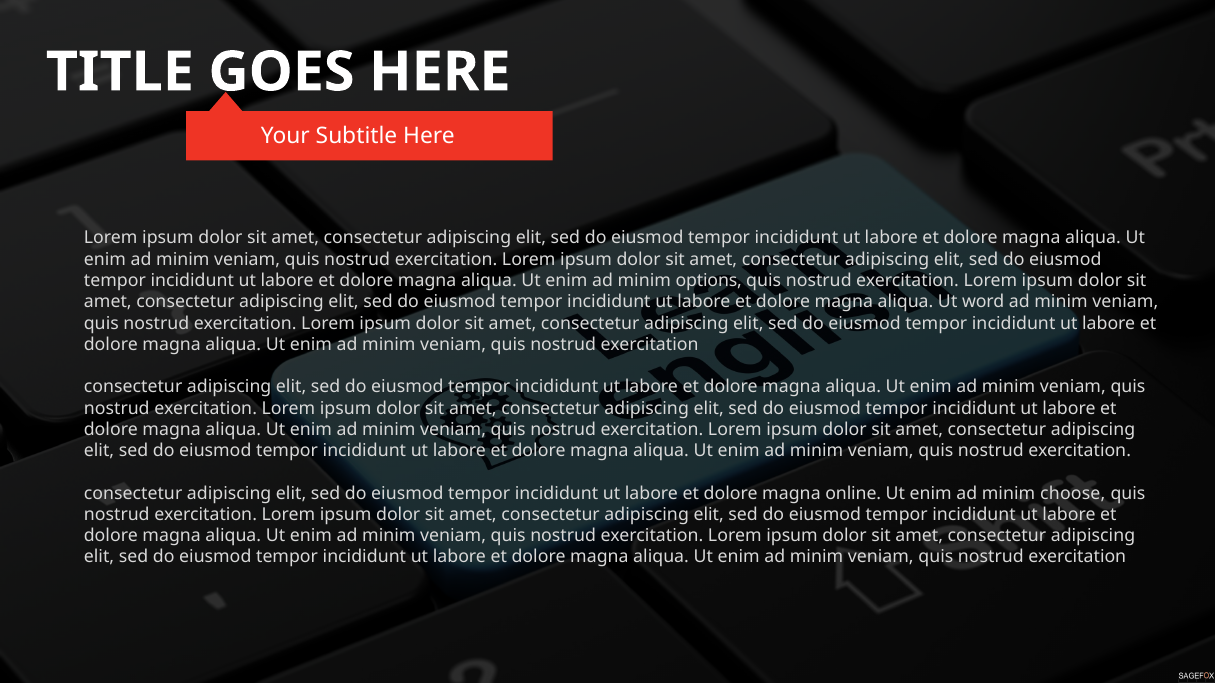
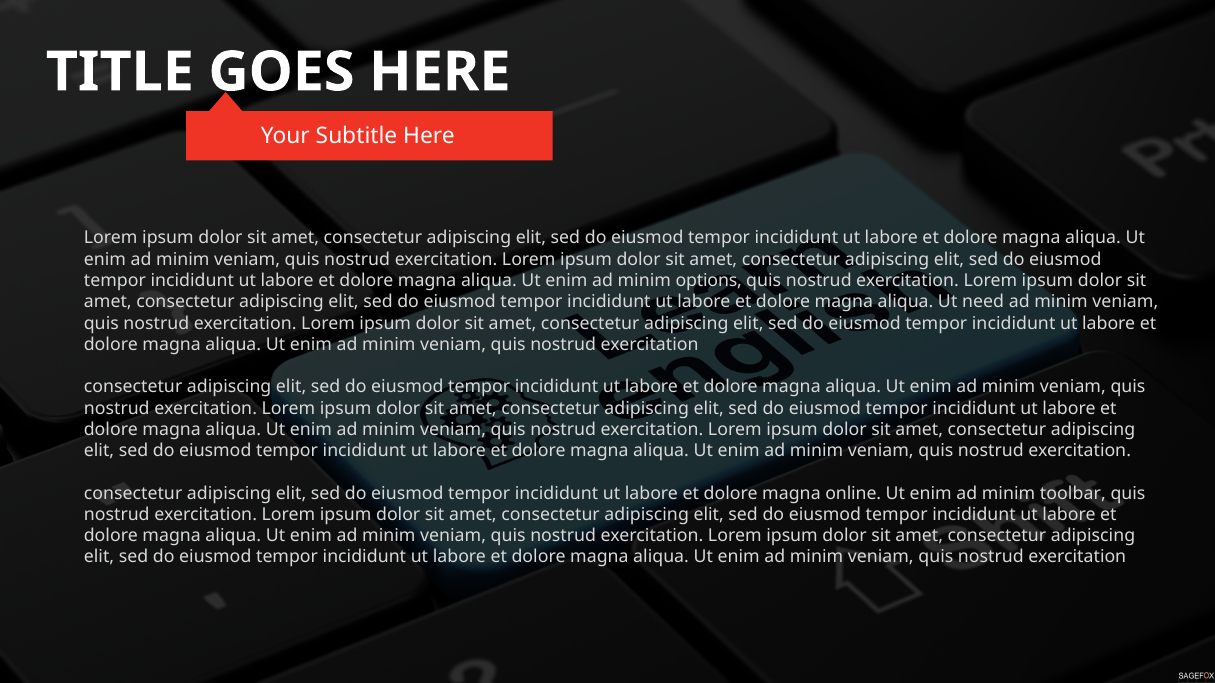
word: word -> need
choose: choose -> toolbar
